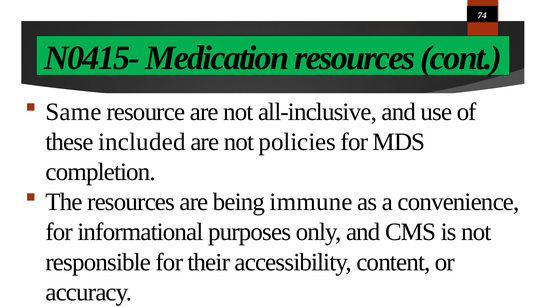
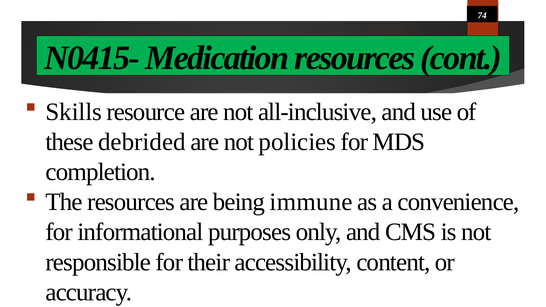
Same: Same -> Skills
included: included -> debrided
